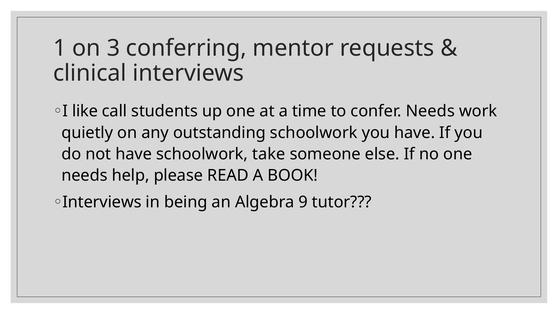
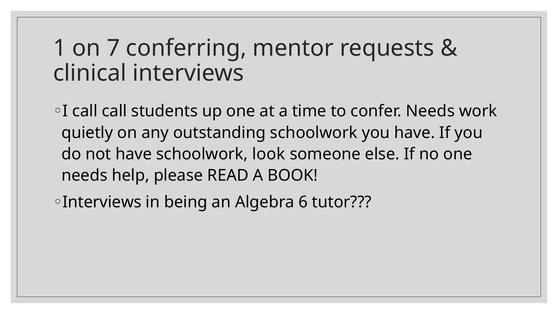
3: 3 -> 7
I like: like -> call
take: take -> look
9: 9 -> 6
